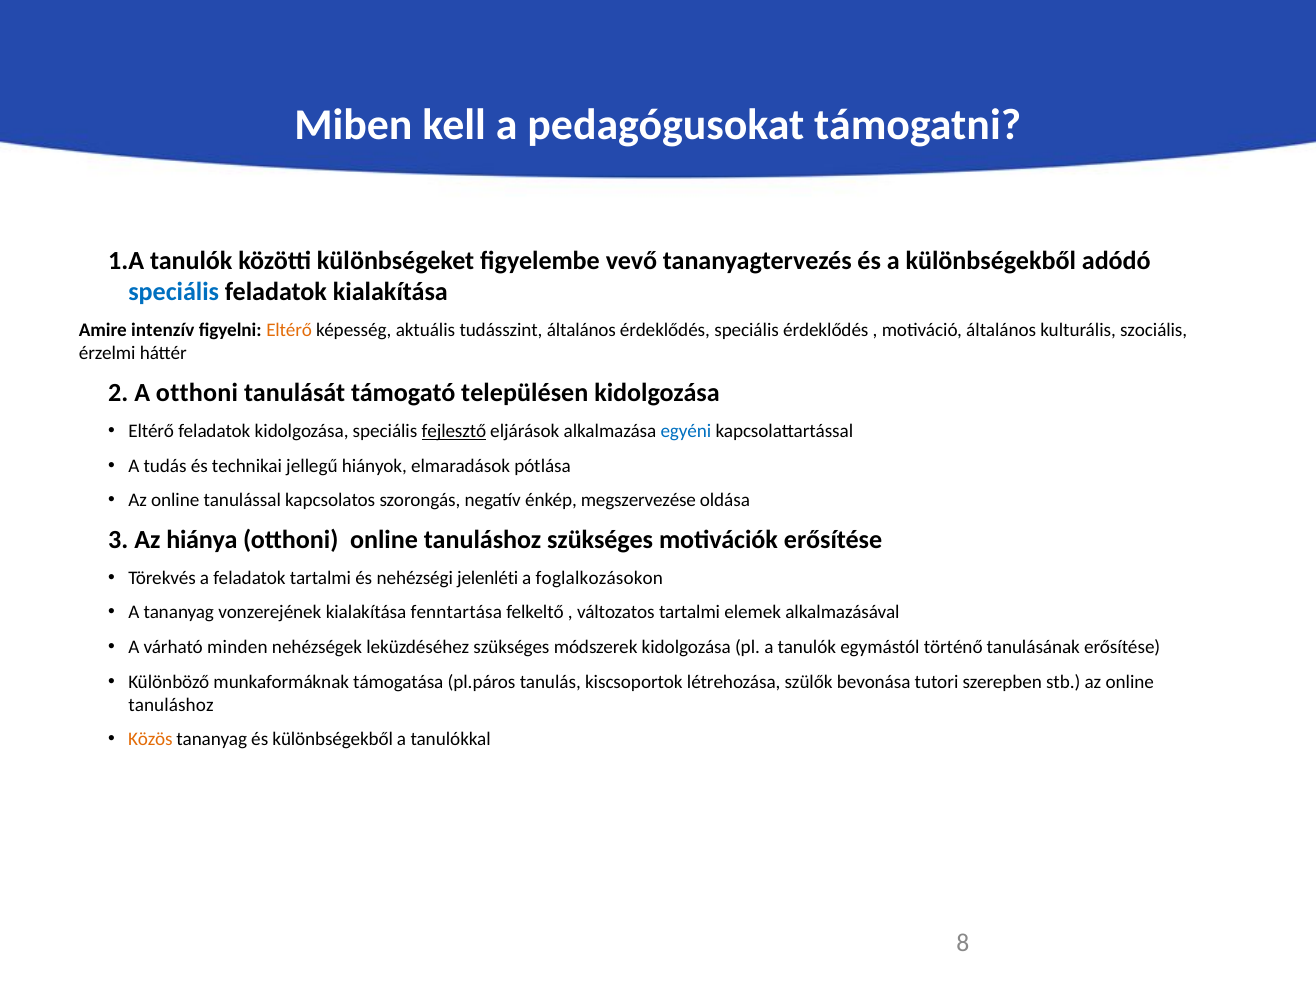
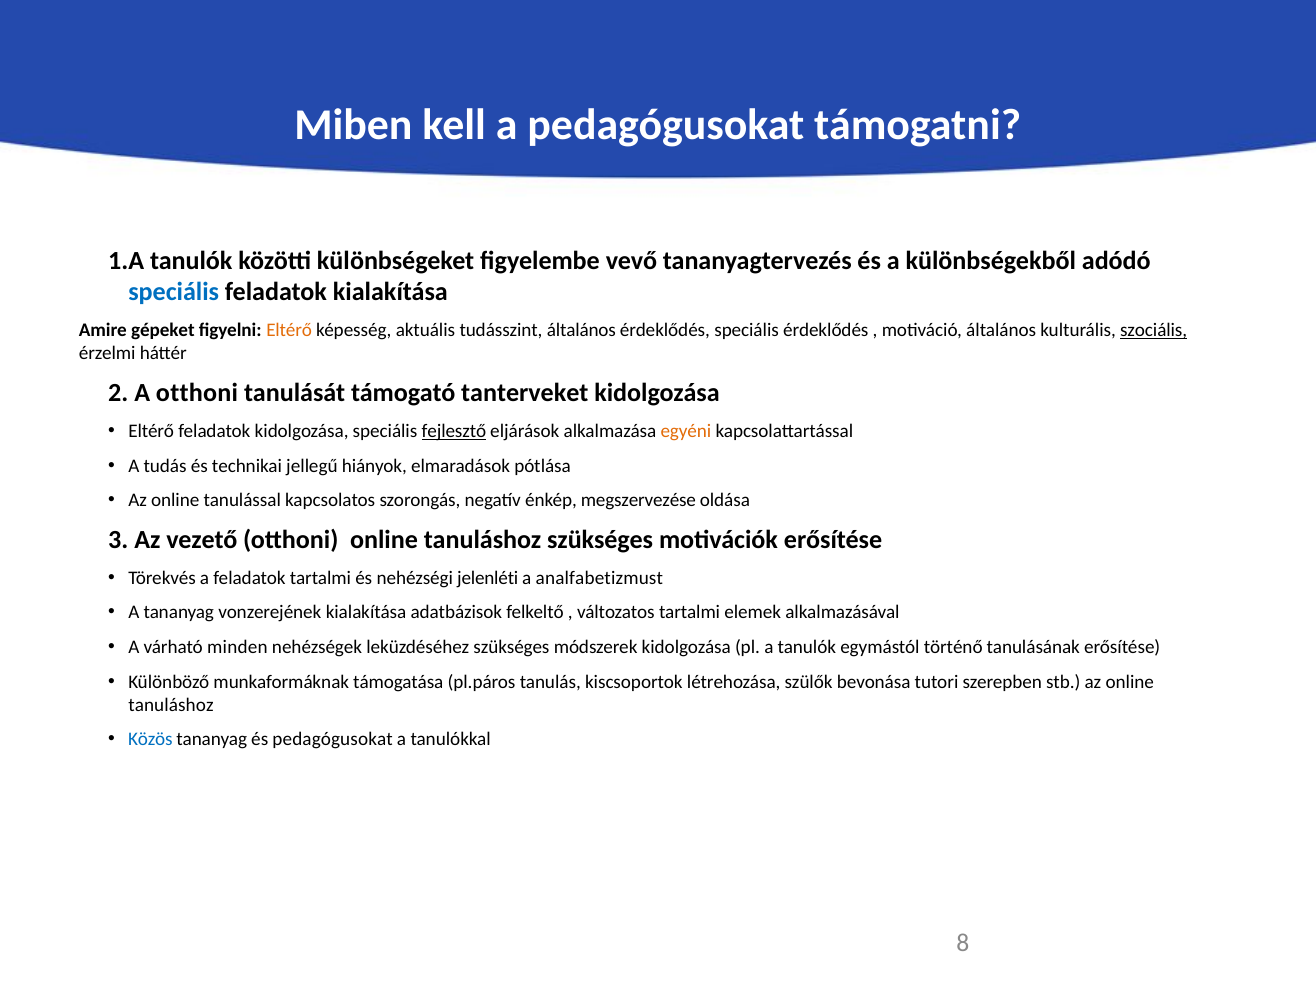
intenzív: intenzív -> gépeket
szociális underline: none -> present
településen: településen -> tanterveket
egyéni colour: blue -> orange
hiánya: hiánya -> vezető
foglalkozásokon: foglalkozásokon -> analfabetizmust
fenntartása: fenntartása -> adatbázisok
Közös colour: orange -> blue
és különbségekből: különbségekből -> pedagógusokat
